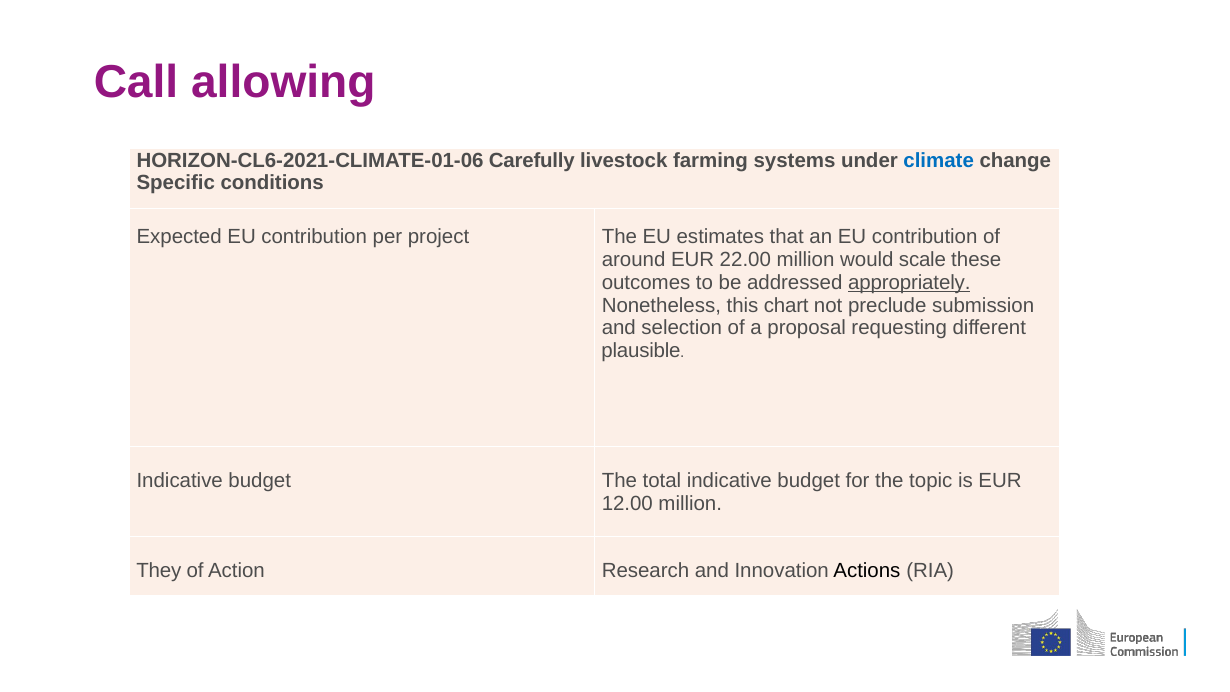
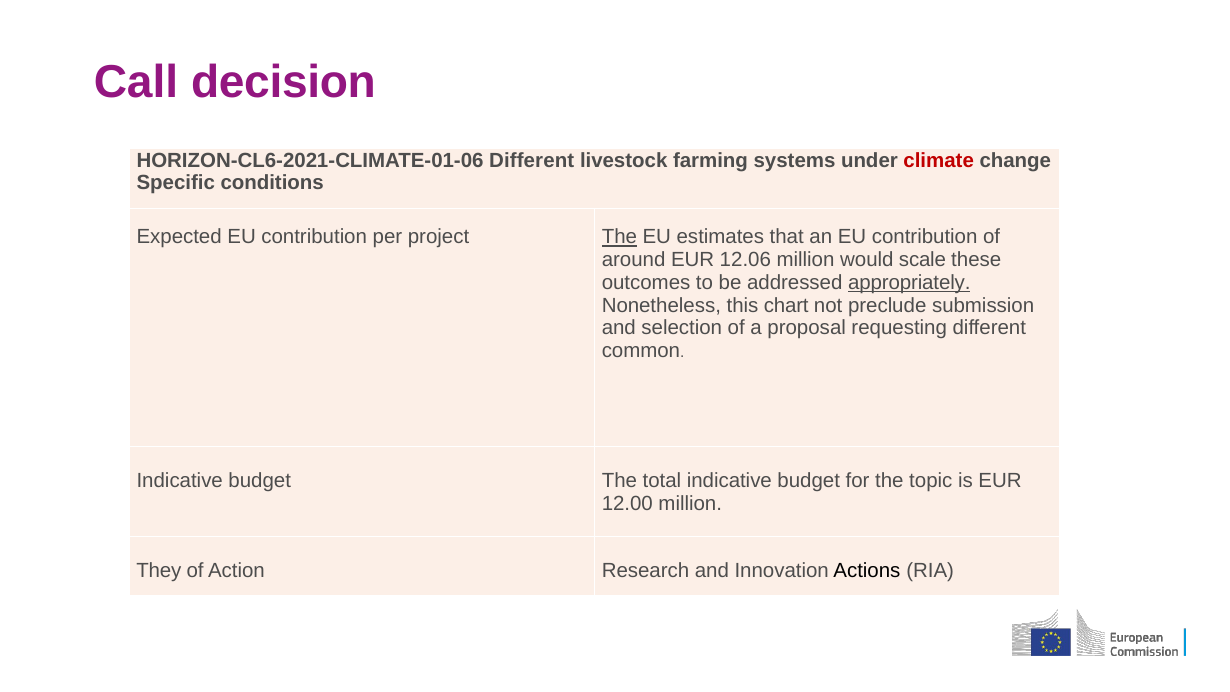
allowing: allowing -> decision
HORIZON-CL6-2021-CLIMATE-01-06 Carefully: Carefully -> Different
climate colour: blue -> red
The at (619, 237) underline: none -> present
22.00: 22.00 -> 12.06
plausible: plausible -> common
